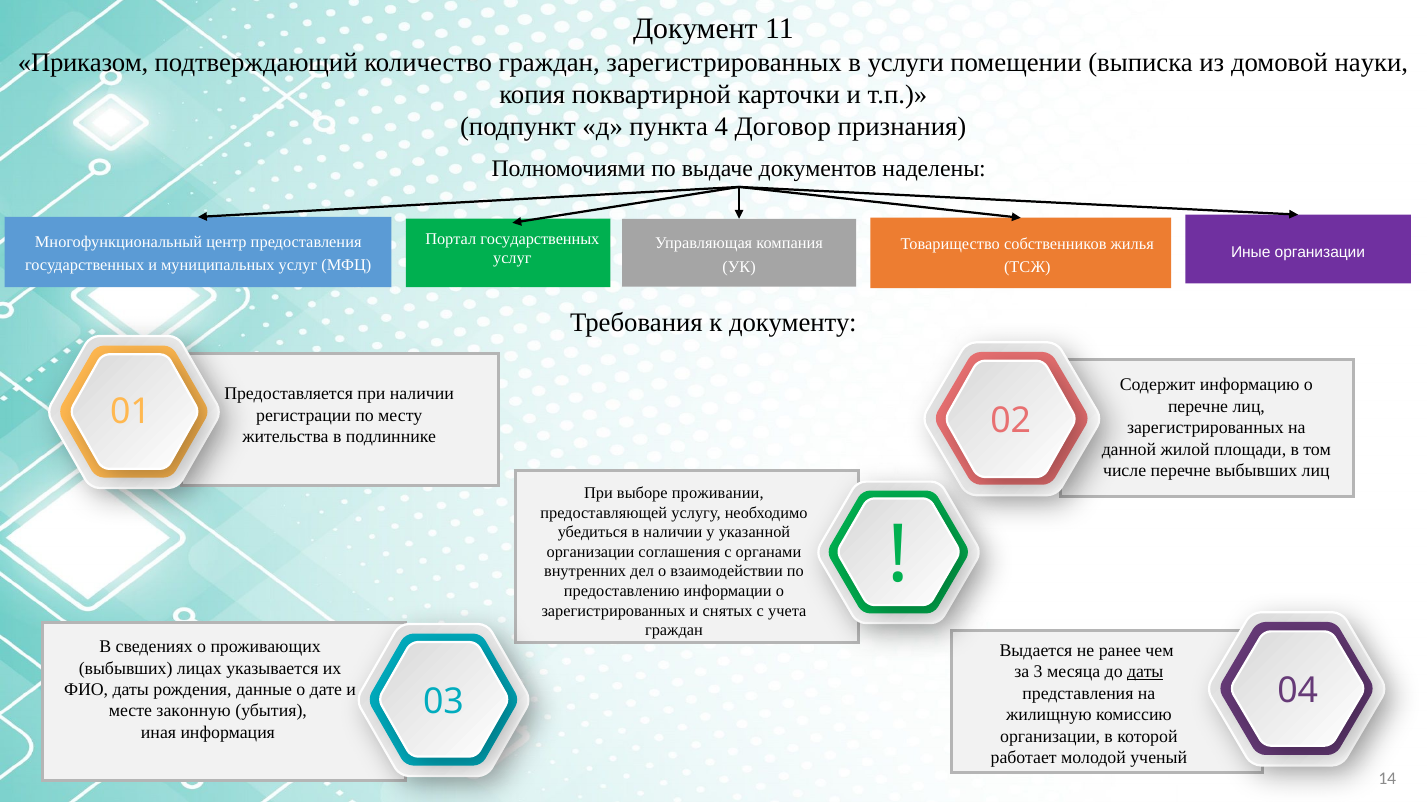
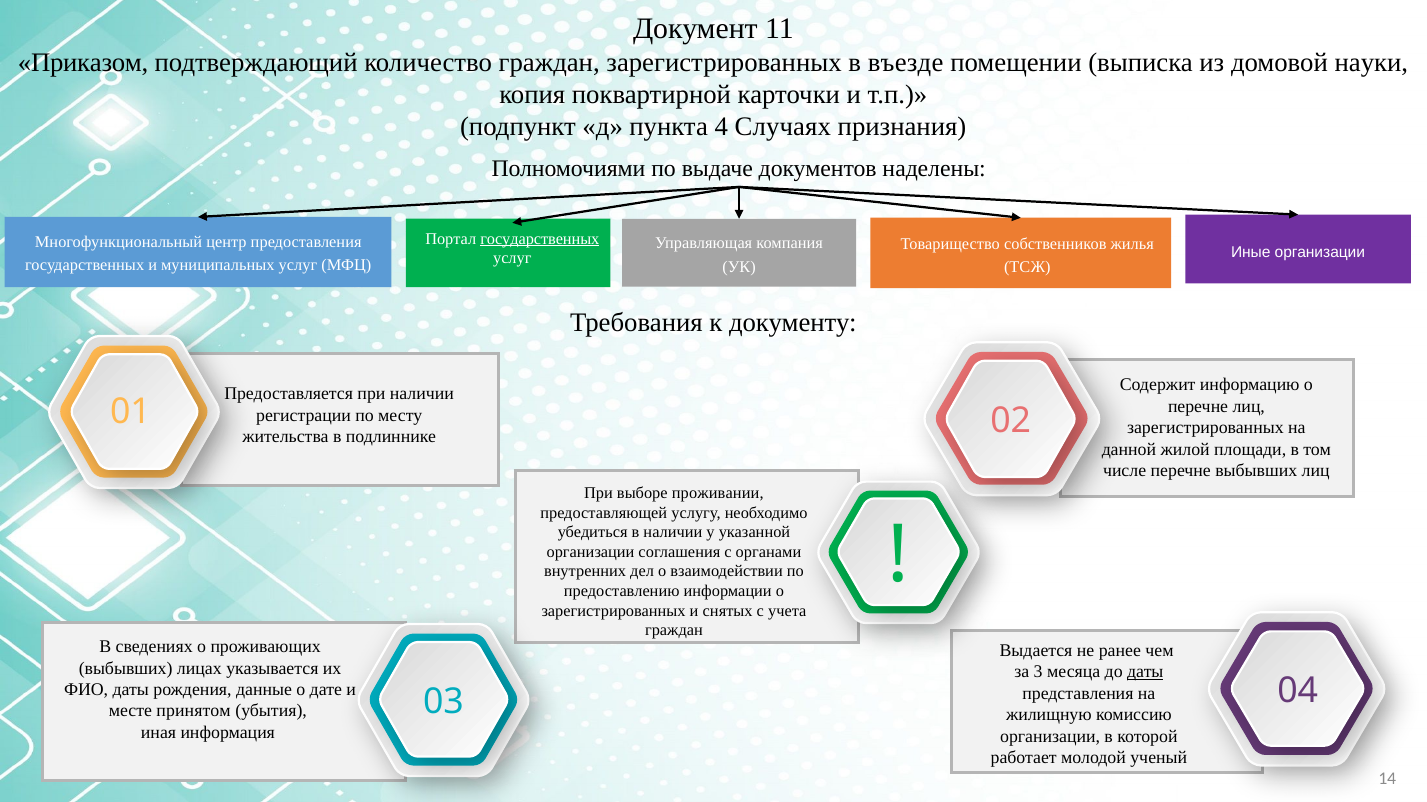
услуги: услуги -> въезде
Договор: Договор -> Случаях
государственных at (540, 239) underline: none -> present
законную: законную -> принятом
